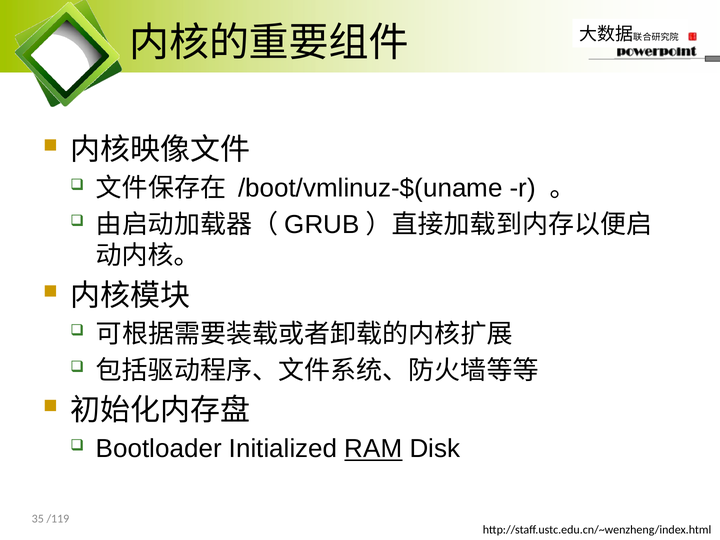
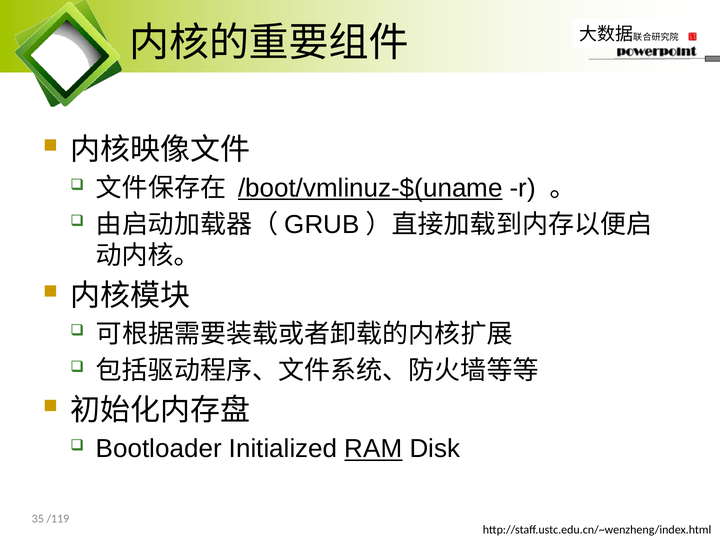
/boot/vmlinuz-$(uname underline: none -> present
